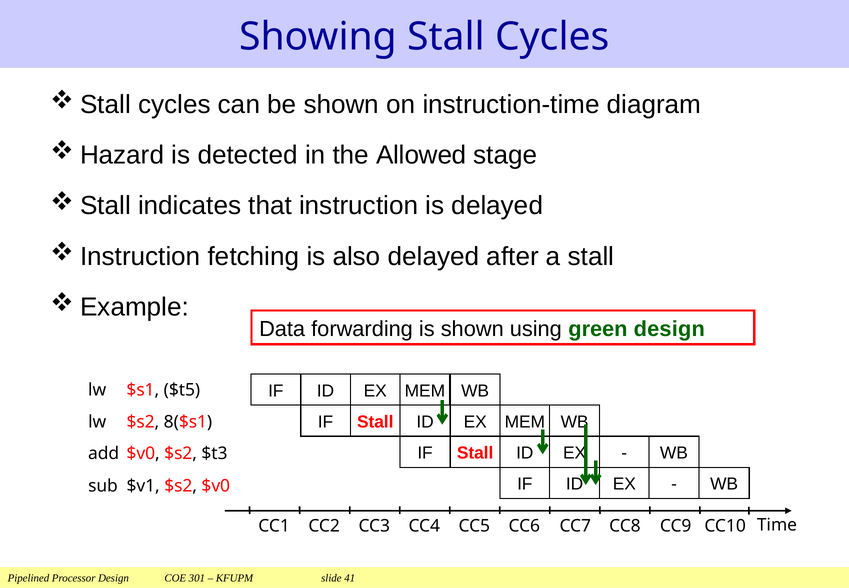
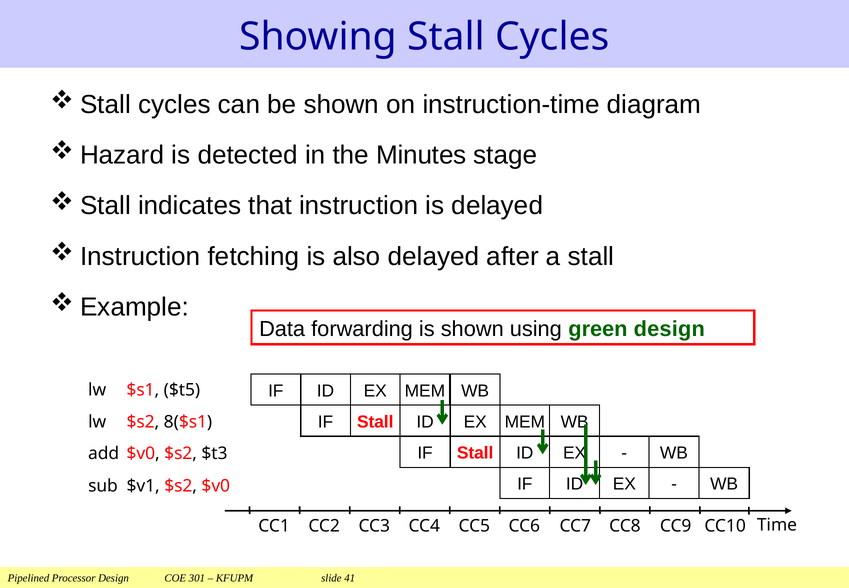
Allowed: Allowed -> Minutes
